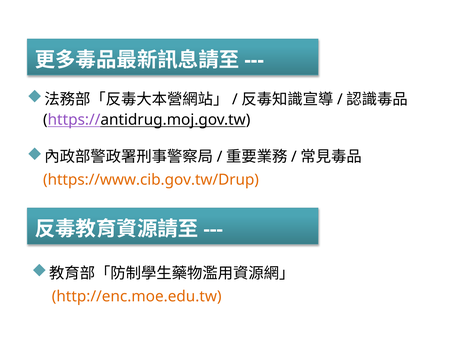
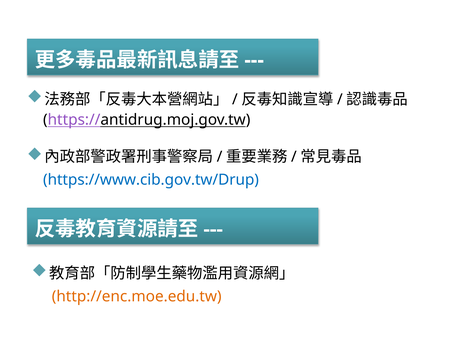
https://www.cib.gov.tw/Drup colour: orange -> blue
